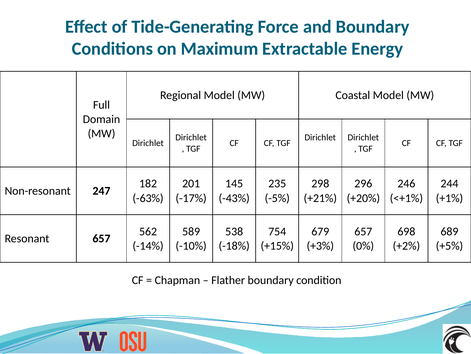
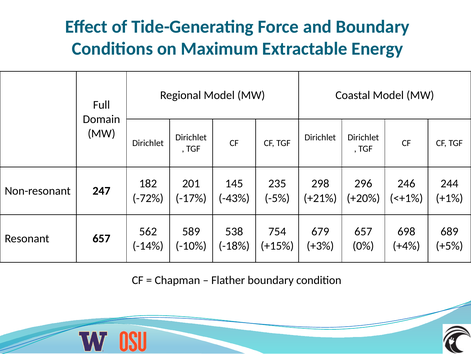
-63%: -63% -> -72%
+2%: +2% -> +4%
